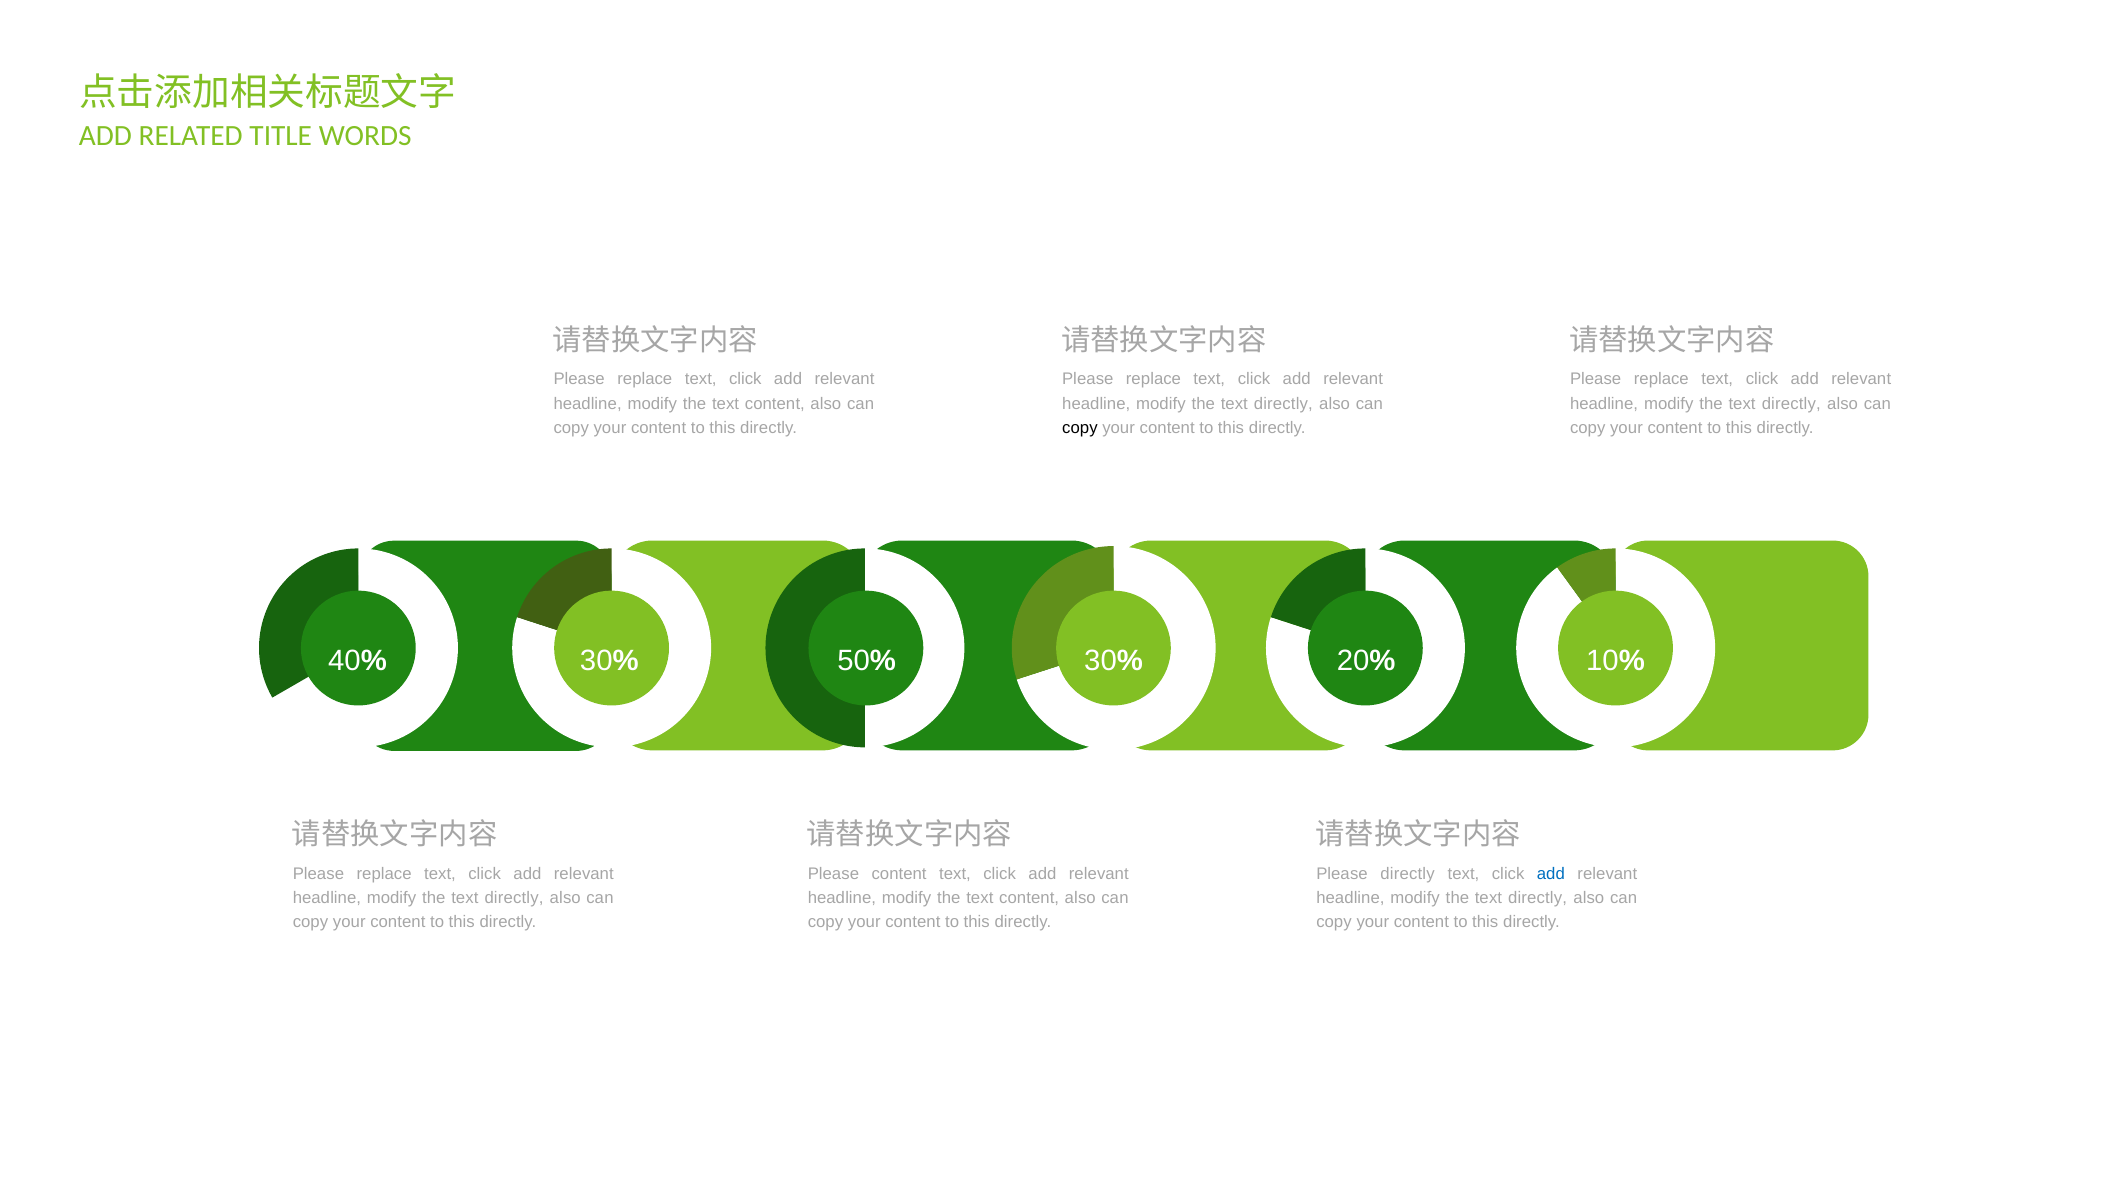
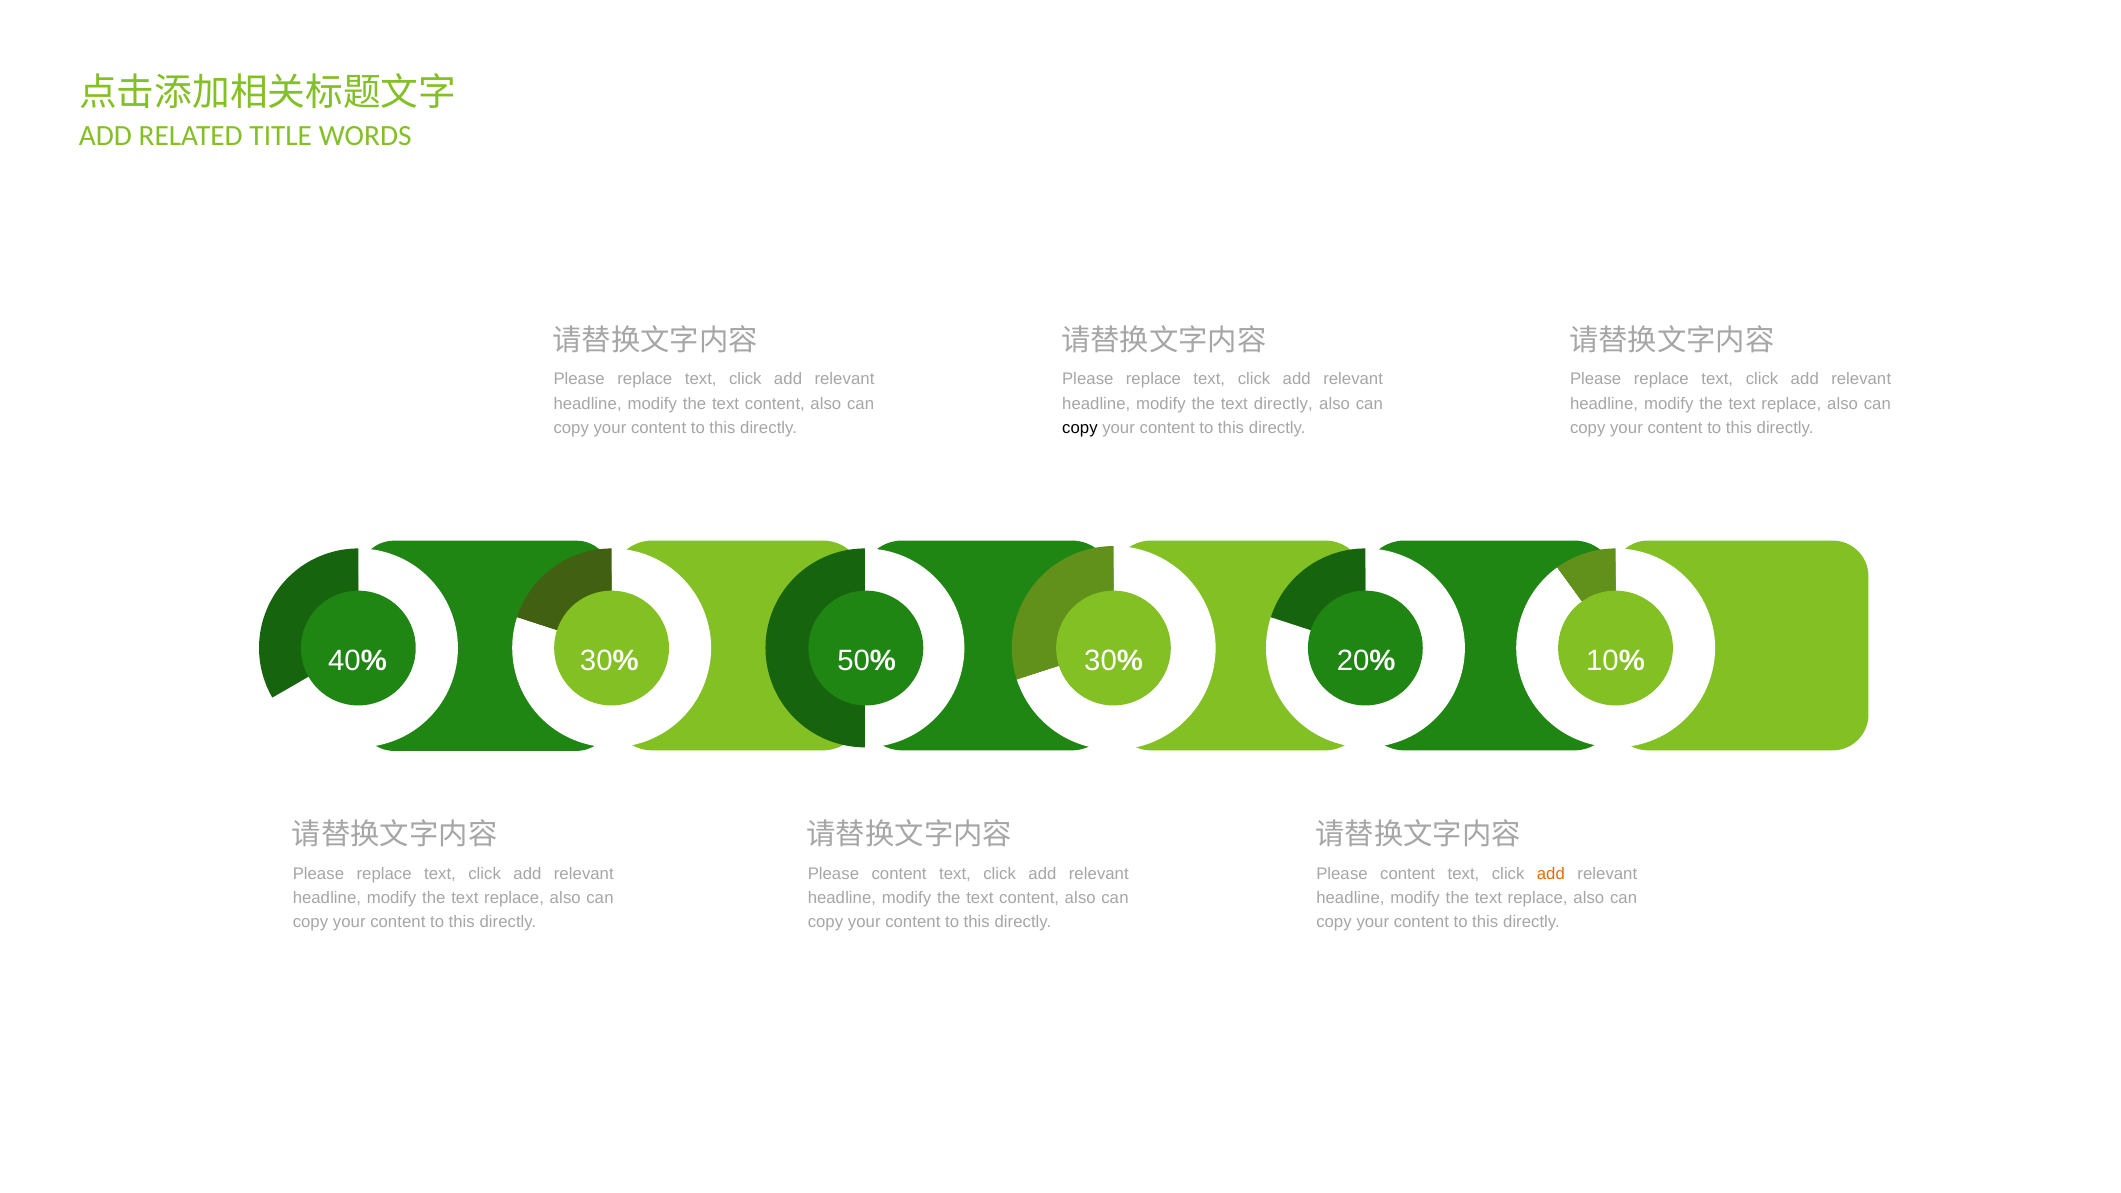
directly at (1791, 403): directly -> replace
directly at (1408, 874): directly -> content
add at (1551, 874) colour: blue -> orange
directly at (514, 898): directly -> replace
directly at (1538, 898): directly -> replace
